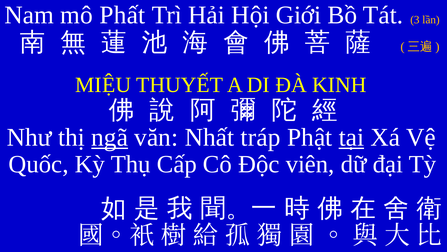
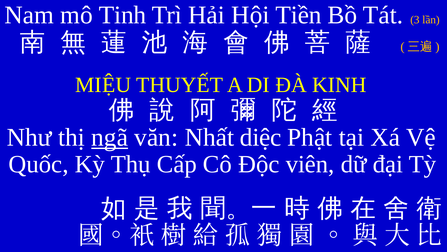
Phất: Phất -> Tinh
Giới: Giới -> Tiền
tráp: tráp -> diệc
tại underline: present -> none
